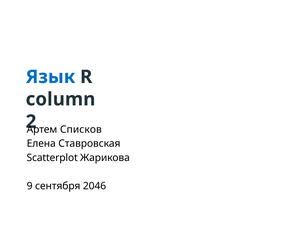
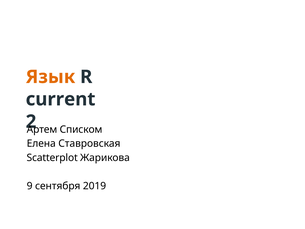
Язык colour: blue -> orange
column: column -> current
Списков: Списков -> Списком
2046: 2046 -> 2019
